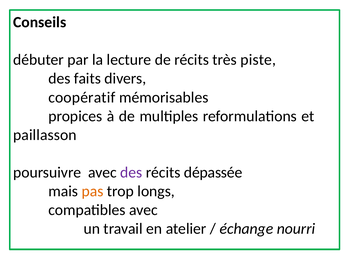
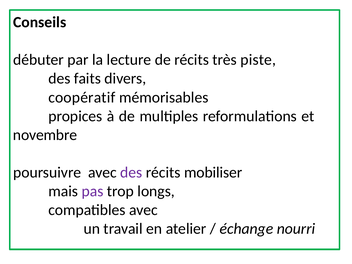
paillasson: paillasson -> novembre
dépassée: dépassée -> mobiliser
pas colour: orange -> purple
